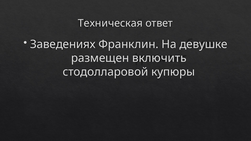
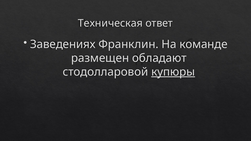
девушке: девушке -> команде
включить: включить -> обладают
купюры underline: none -> present
